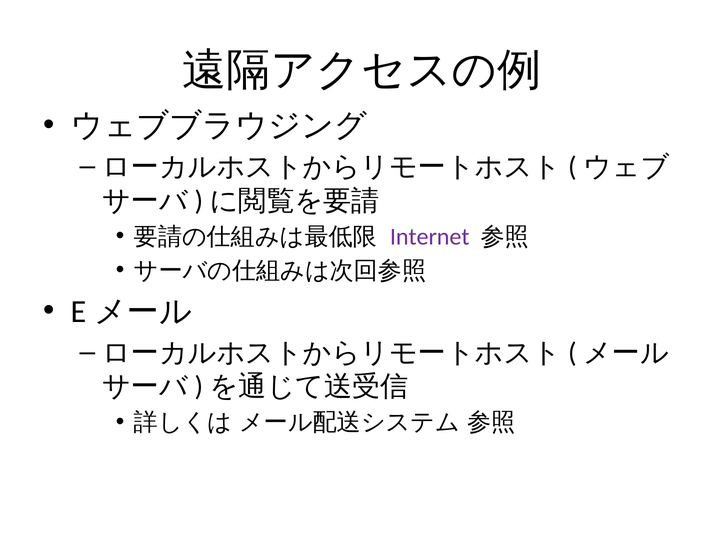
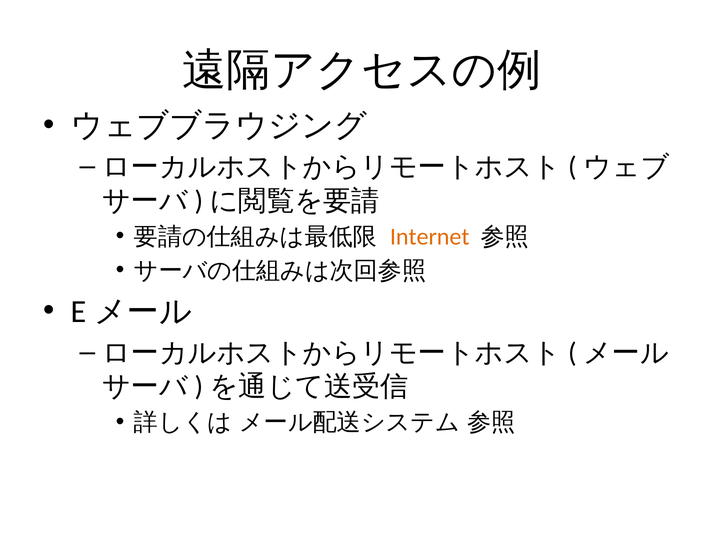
Internet colour: purple -> orange
